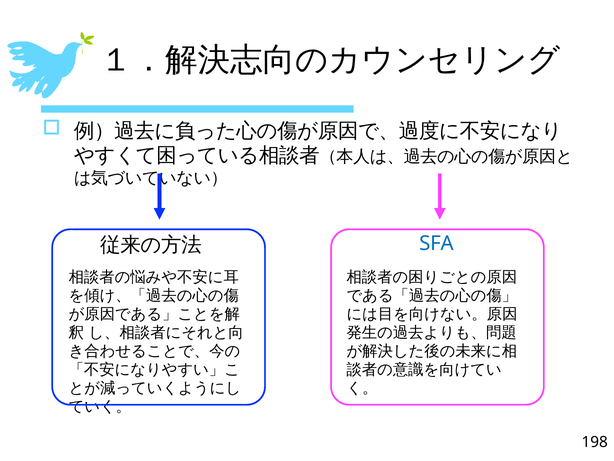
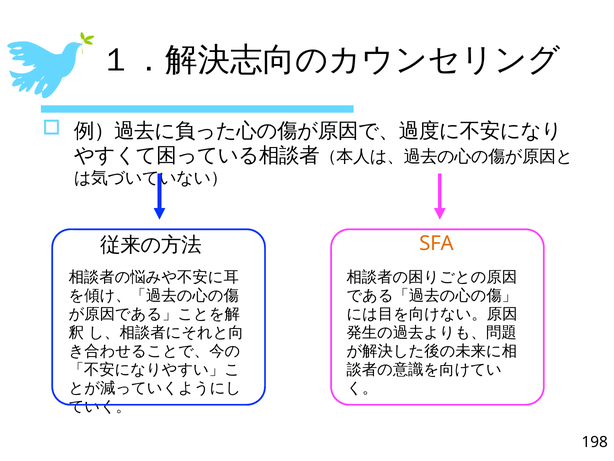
SFA colour: blue -> orange
